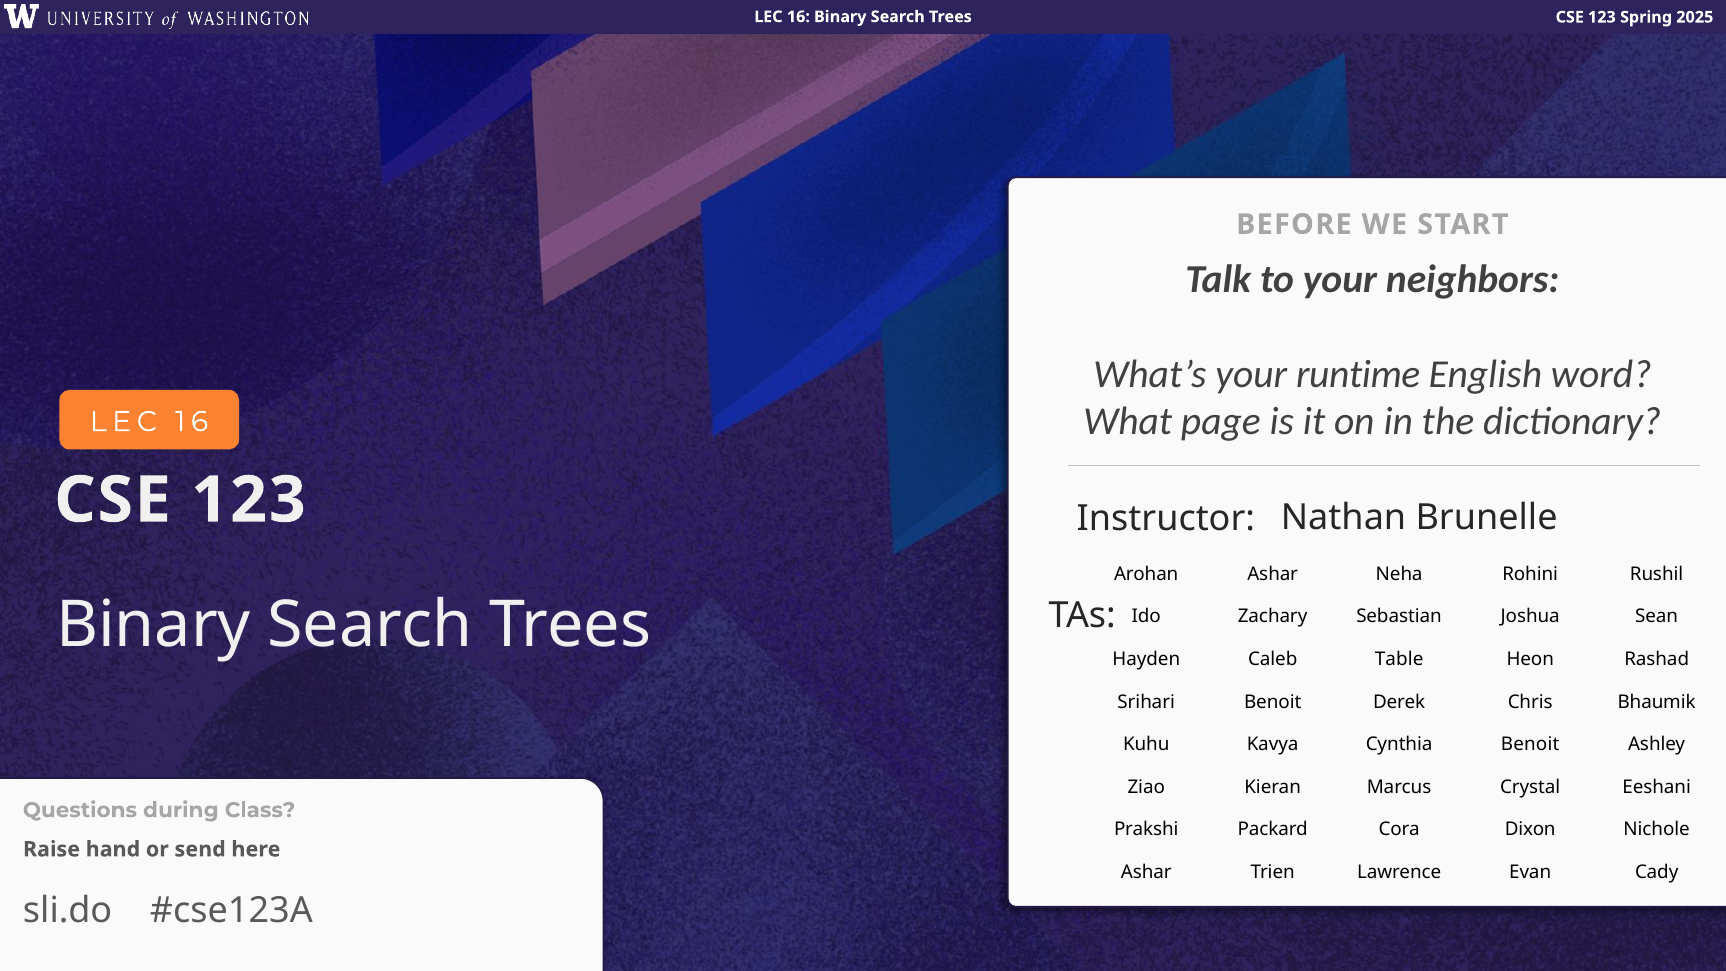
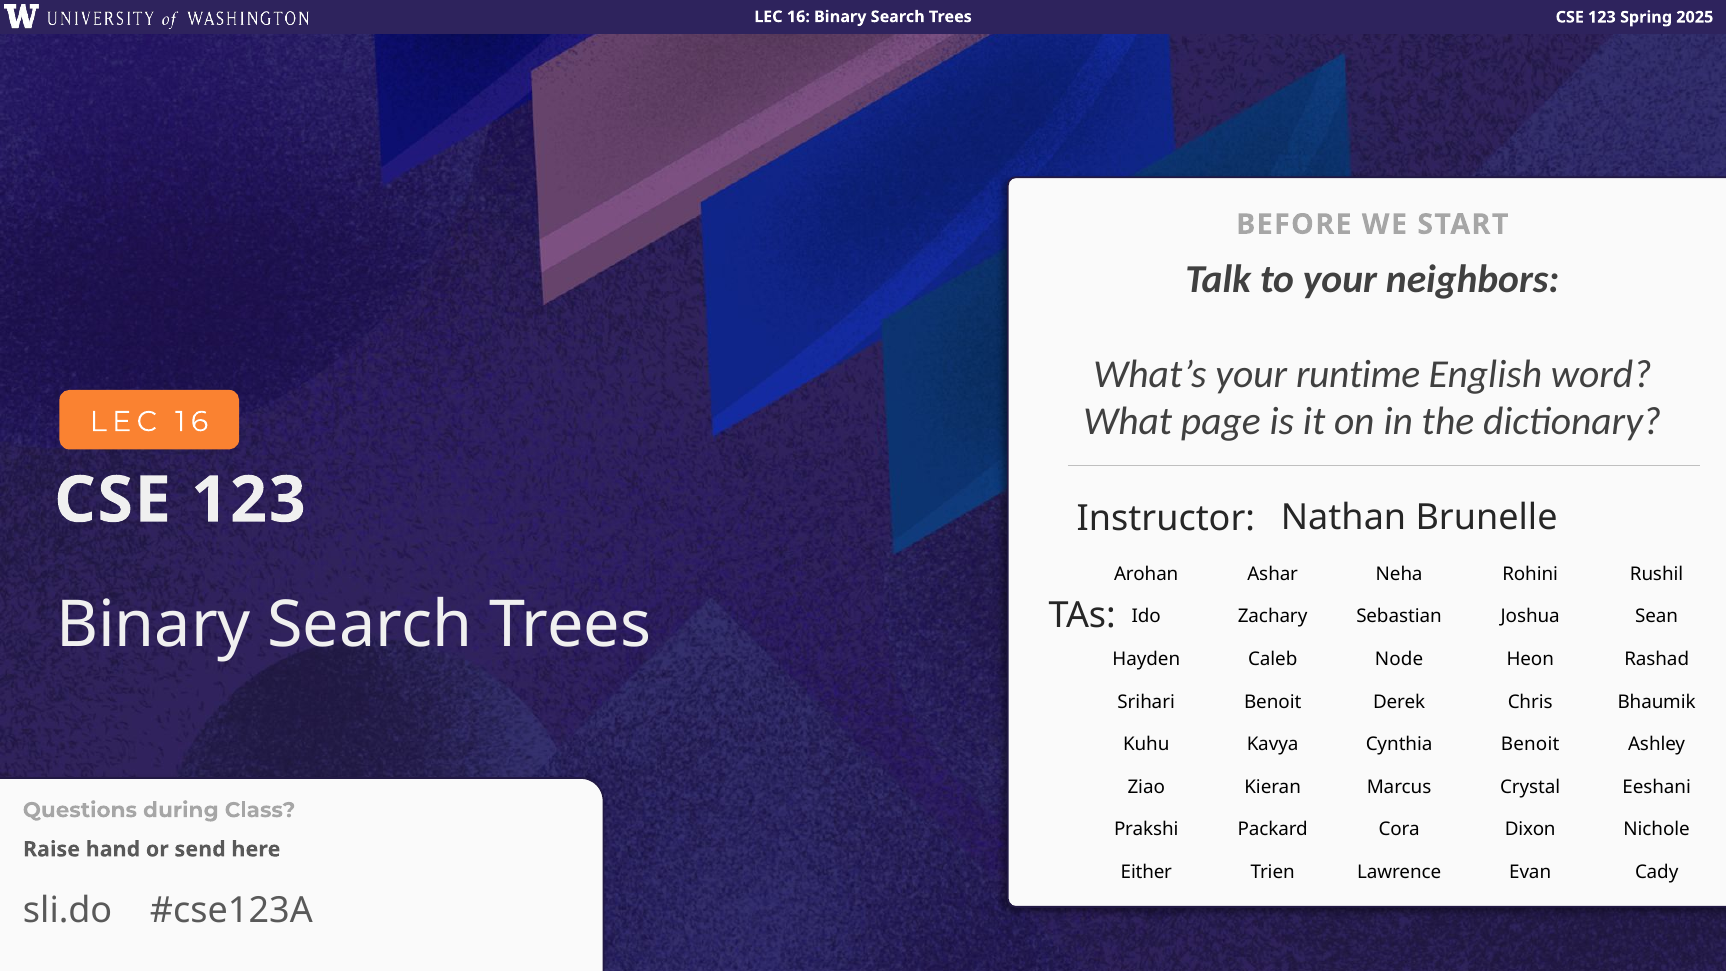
Table: Table -> Node
Ashar at (1146, 872): Ashar -> Either
